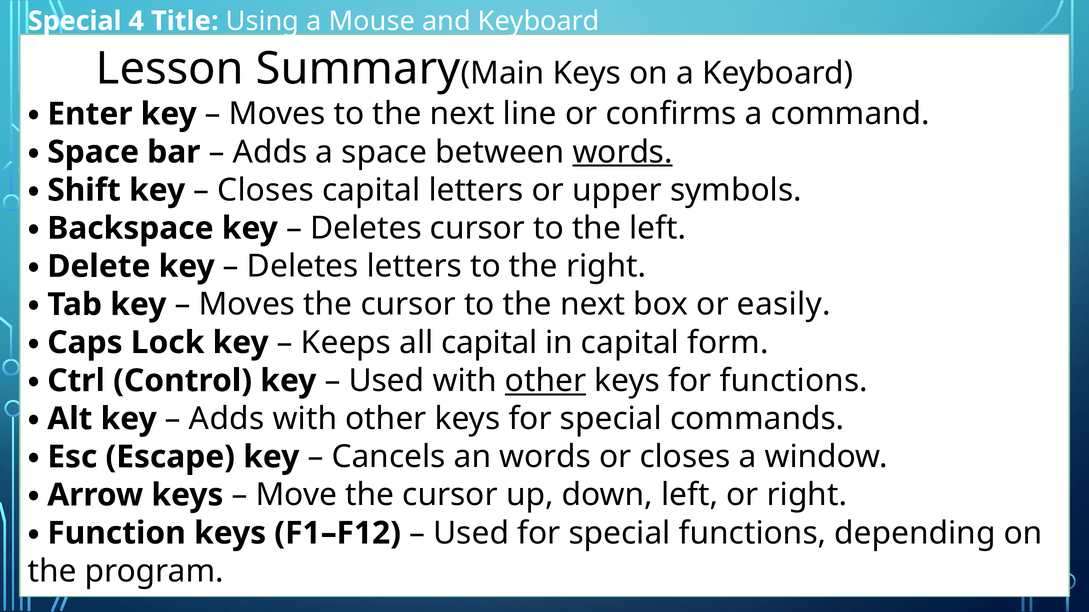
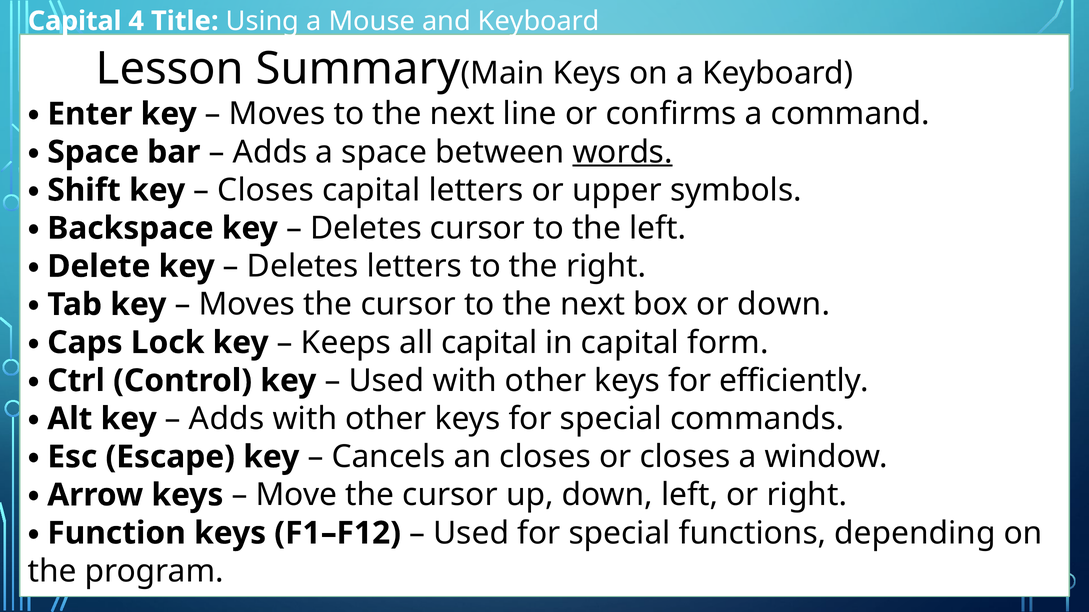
Special at (75, 21): Special -> Capital
or easily: easily -> down
other at (546, 381) underline: present -> none
for functions: functions -> efficiently
an words: words -> closes
